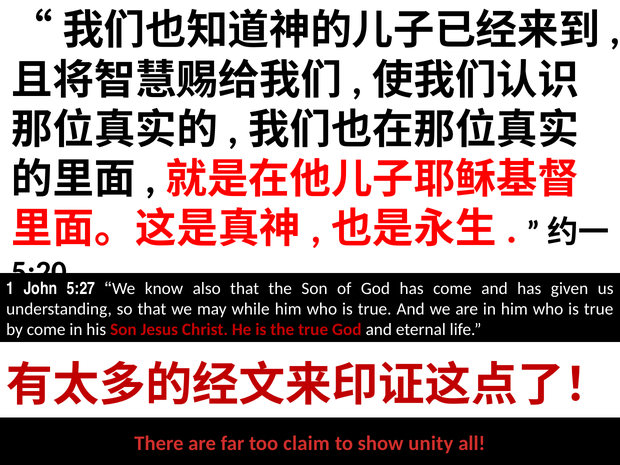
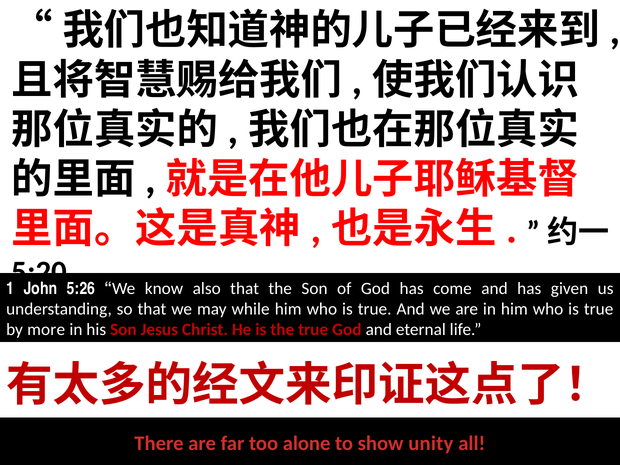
5:27: 5:27 -> 5:26
by come: come -> more
claim: claim -> alone
